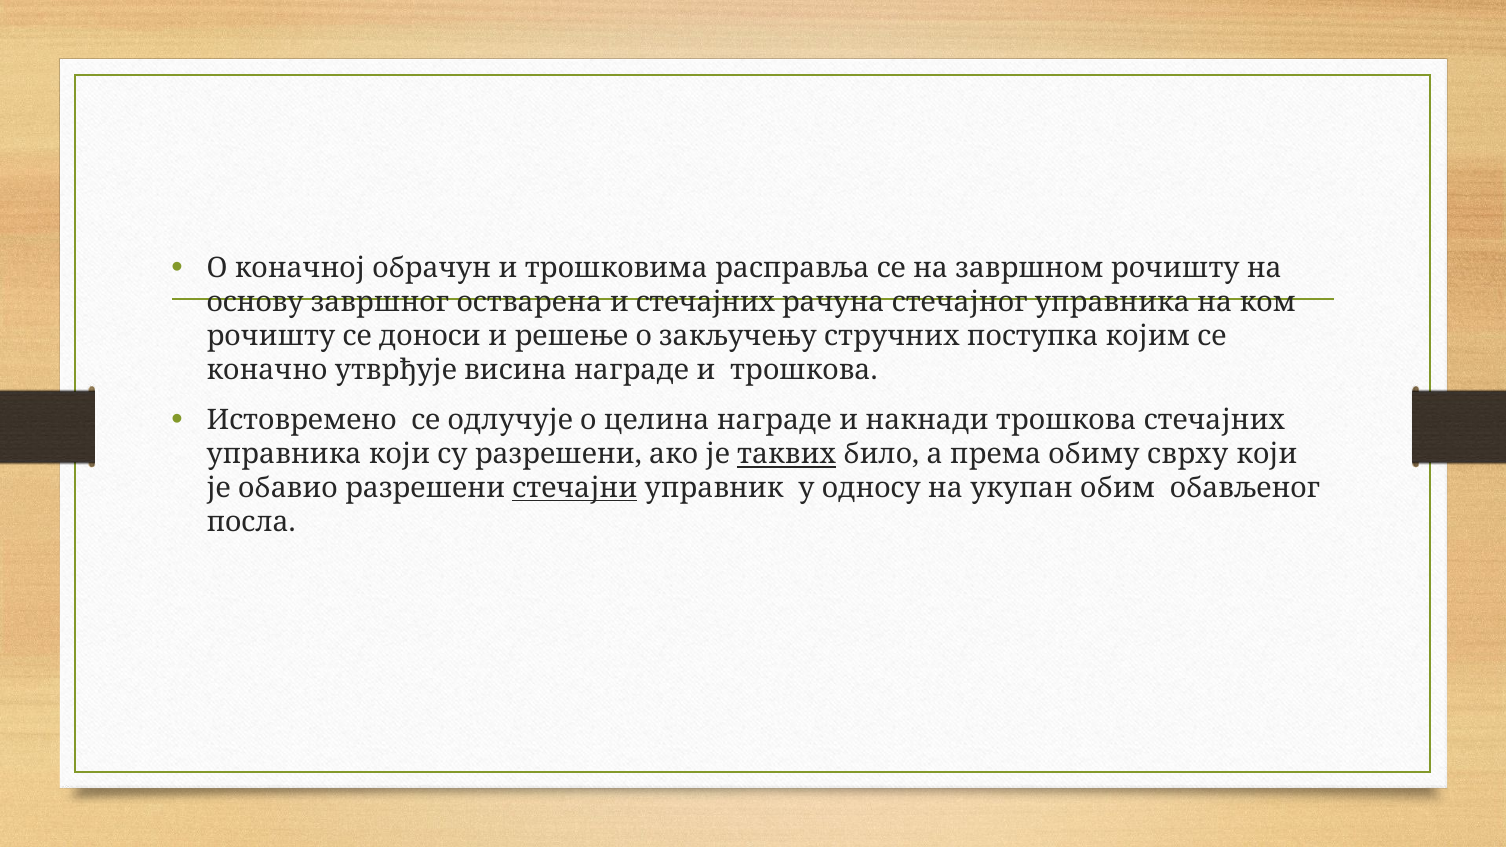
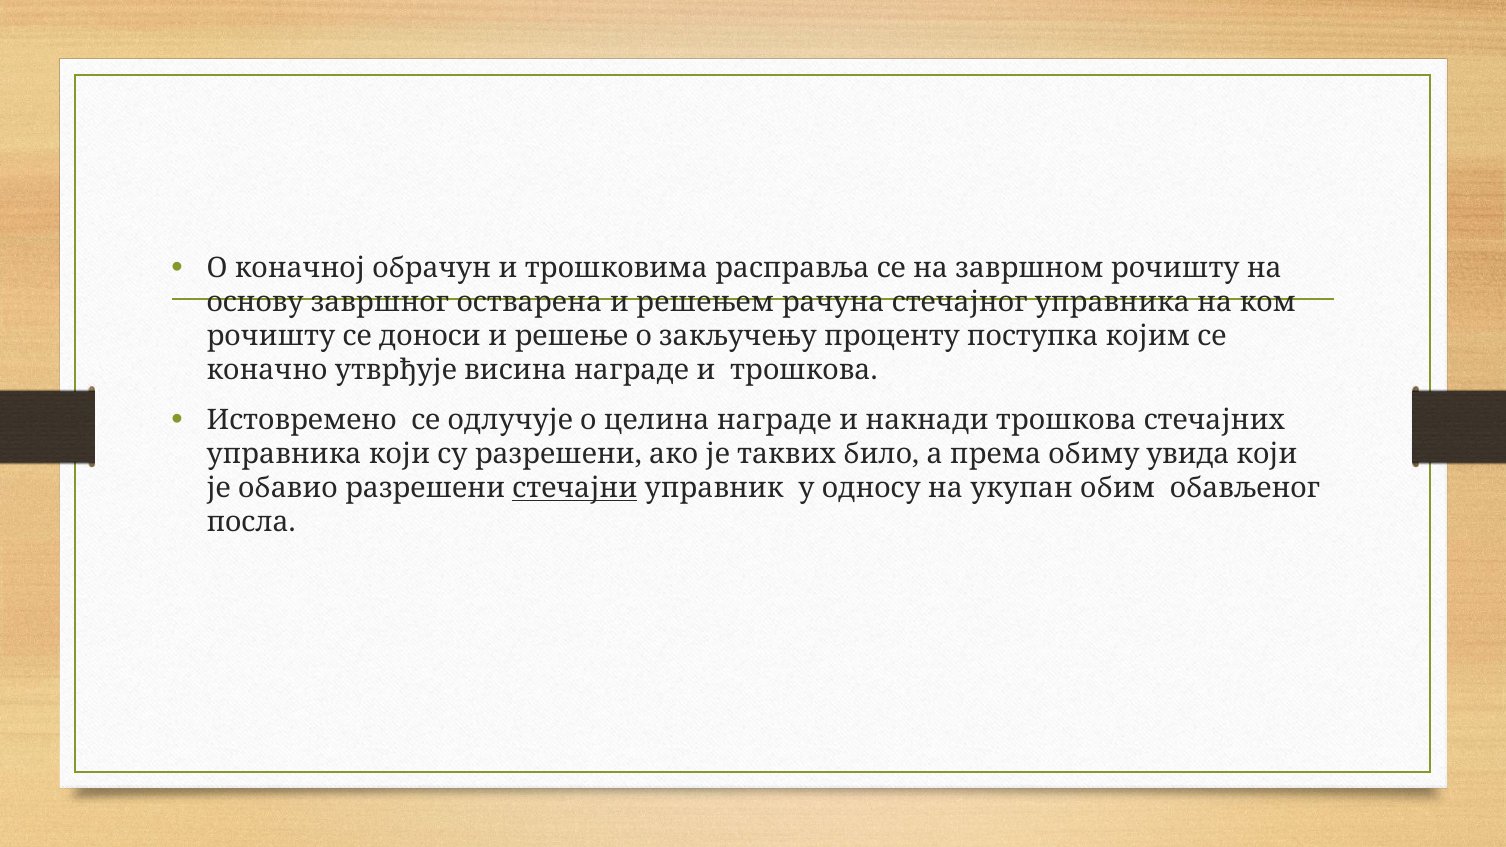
и стечајних: стечајних -> решењем
стручних: стручних -> проценту
таквих underline: present -> none
сврху: сврху -> увида
